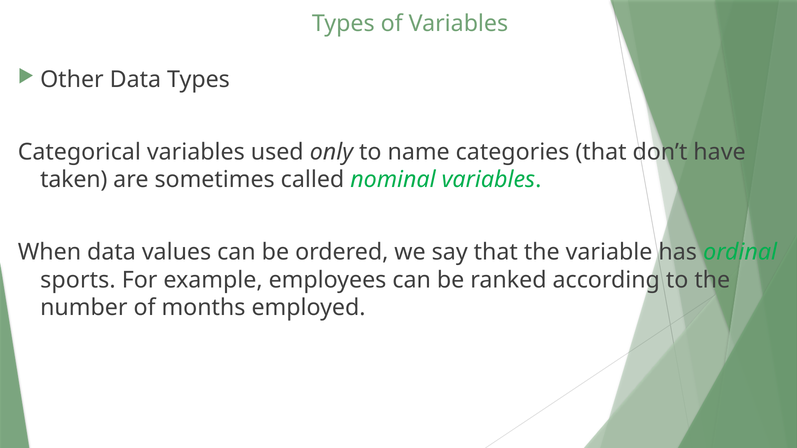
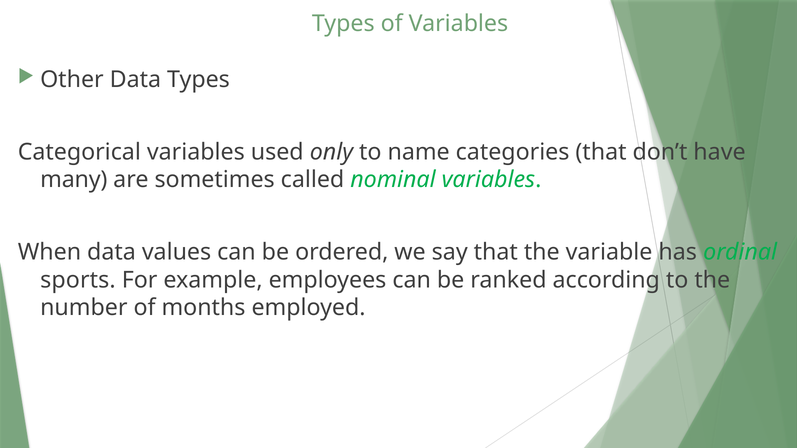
taken: taken -> many
